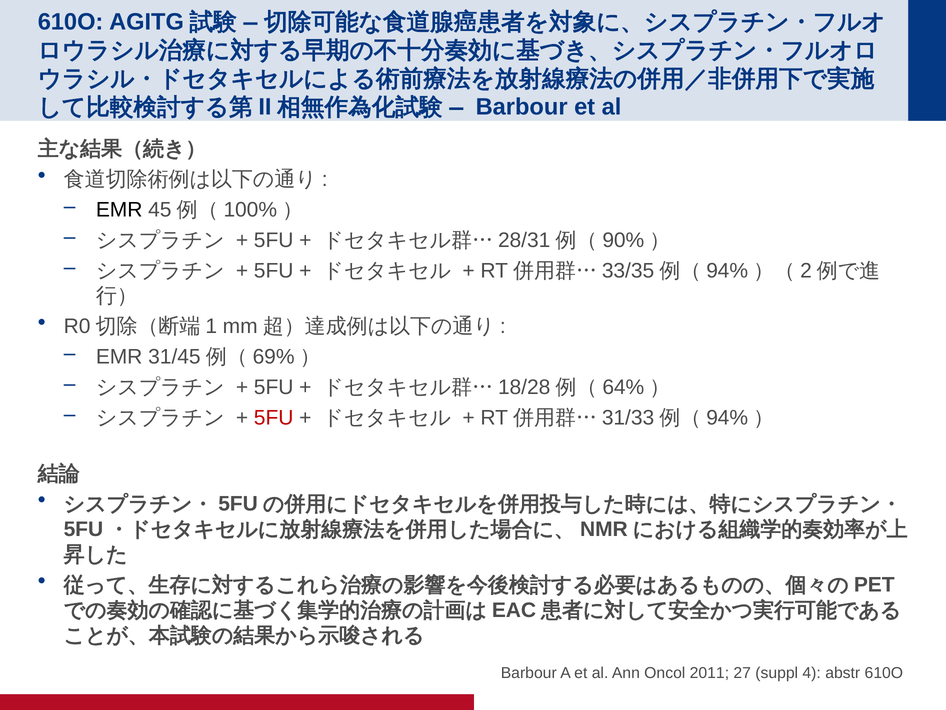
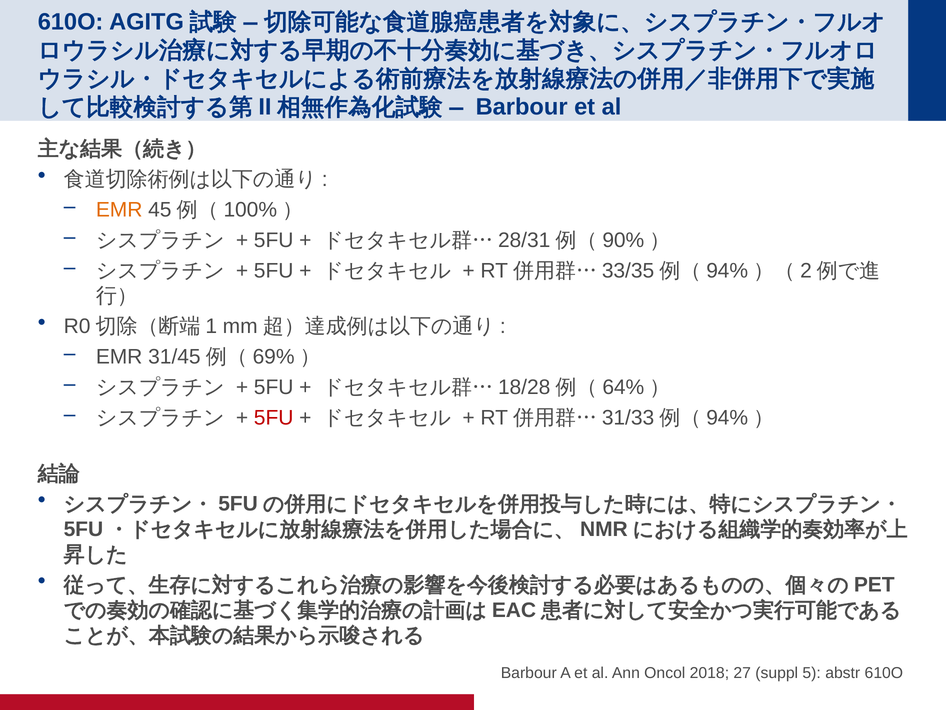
EMR at (119, 209) colour: black -> orange
2011: 2011 -> 2018
4: 4 -> 5
